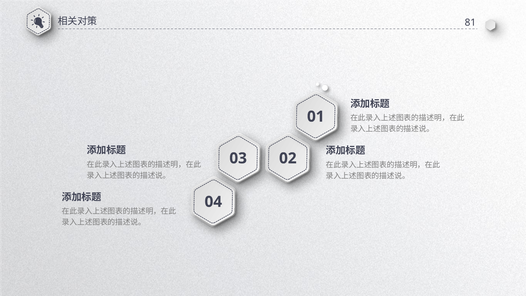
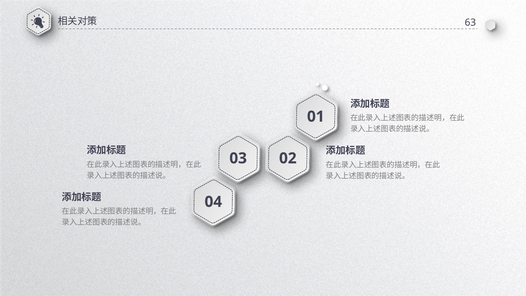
81: 81 -> 63
